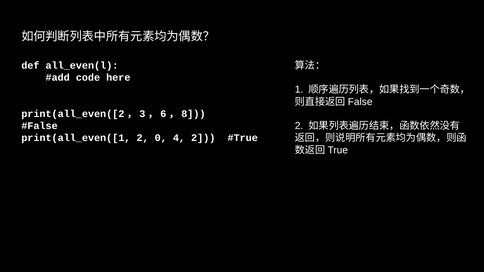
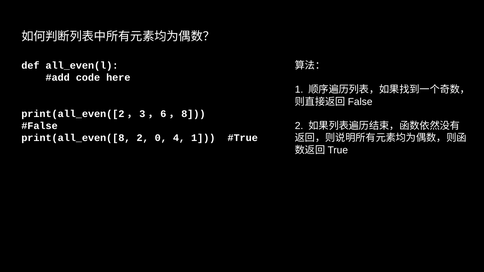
print(all_even([1: print(all_even([1 -> print(all_even([8
4 2: 2 -> 1
